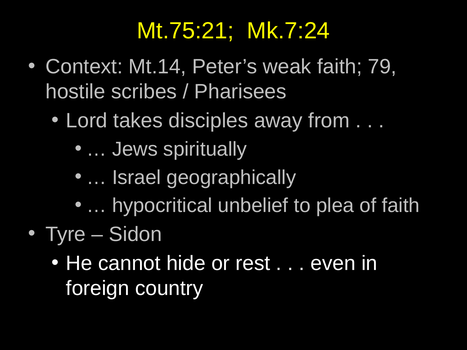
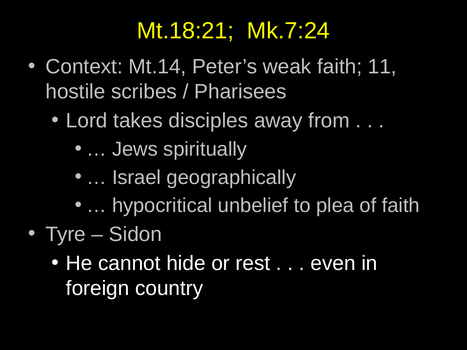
Mt.75:21: Mt.75:21 -> Mt.18:21
79: 79 -> 11
